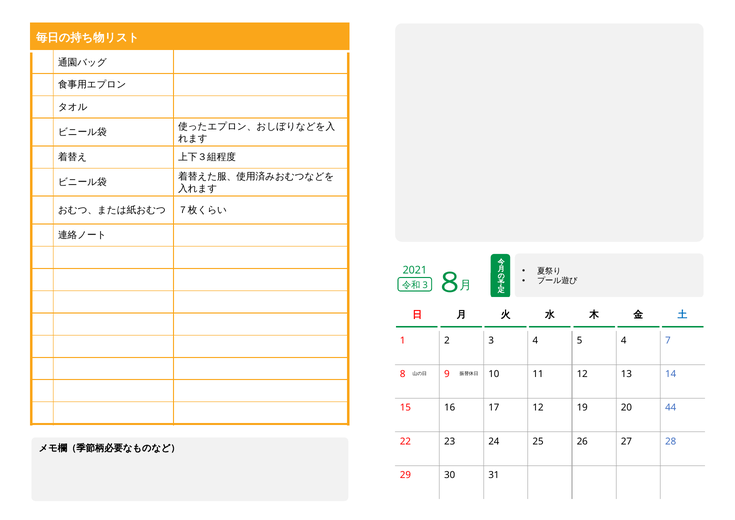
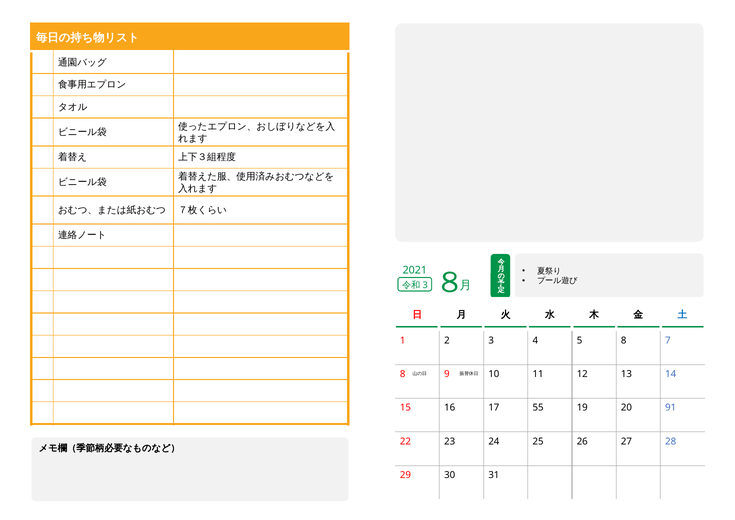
5 4: 4 -> 8
17 12: 12 -> 55
44: 44 -> 91
